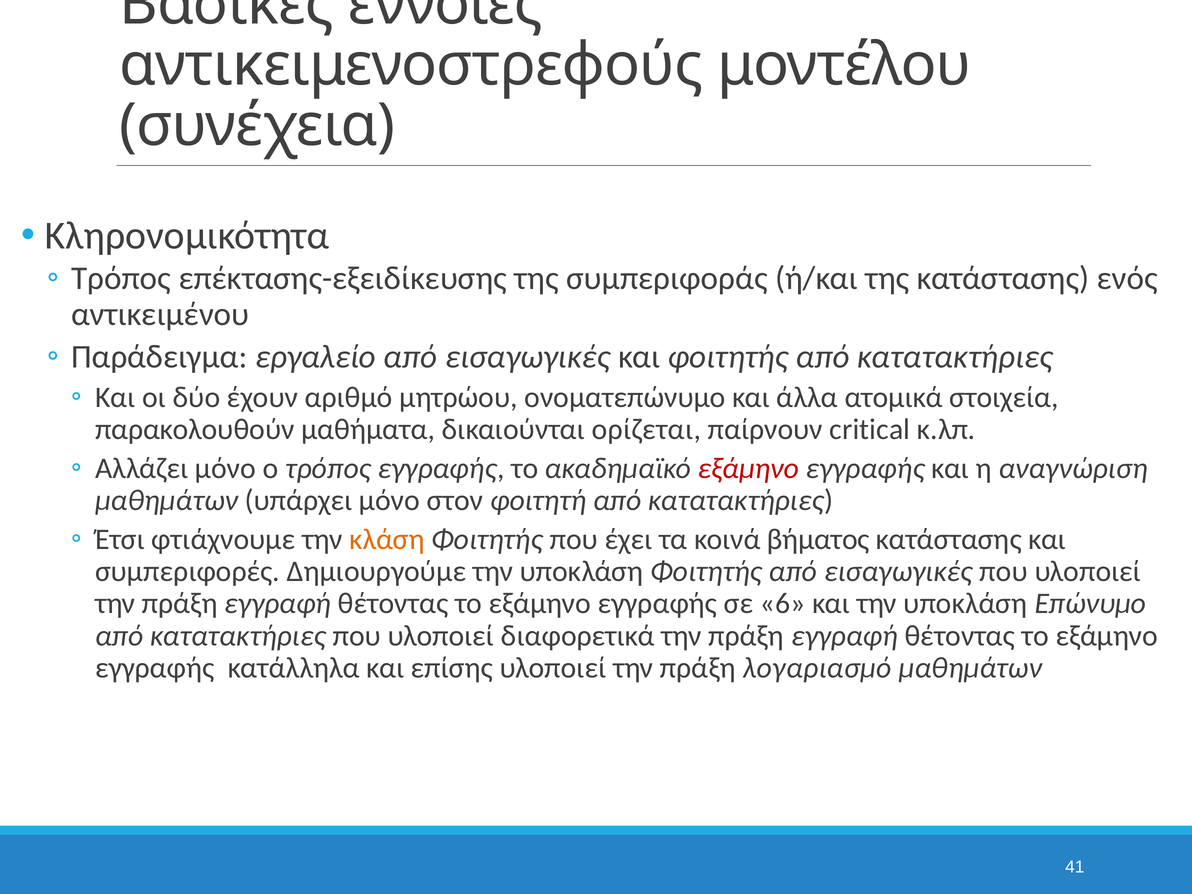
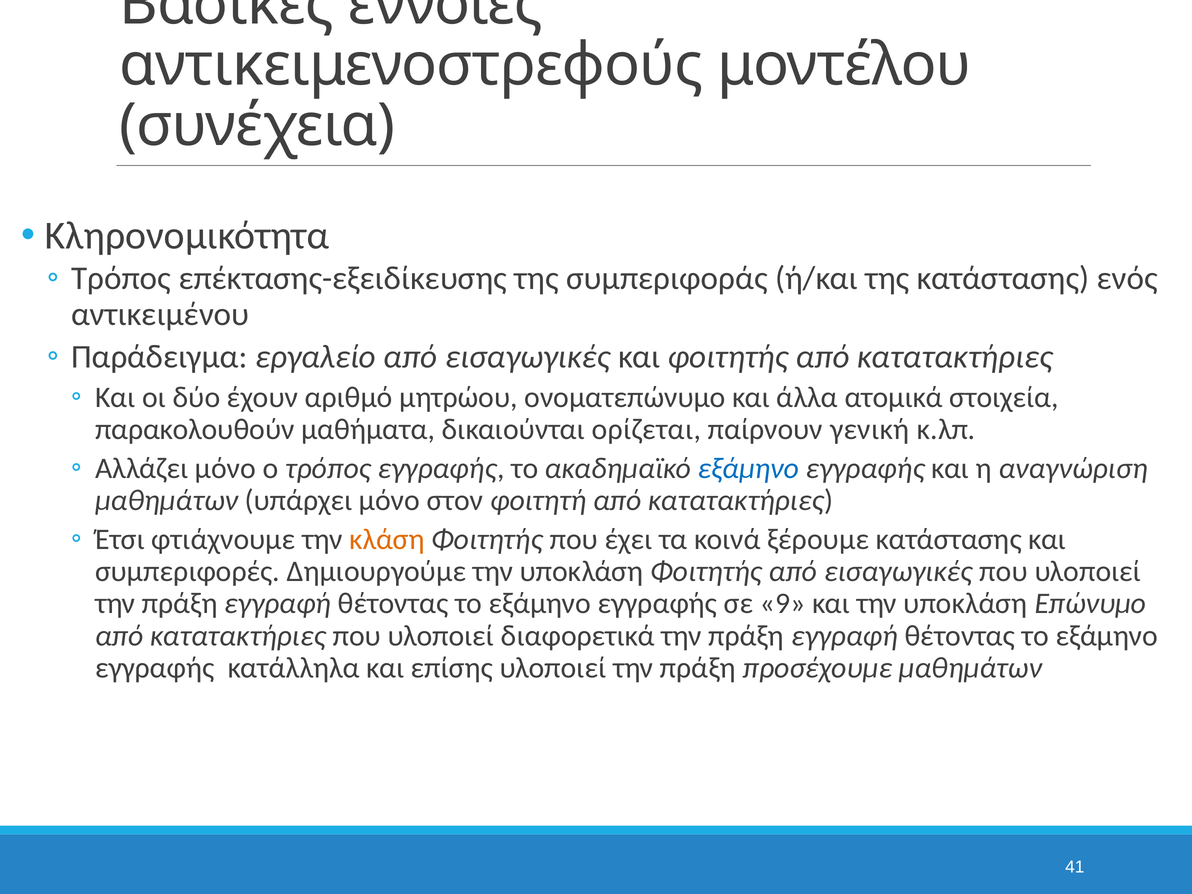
critical: critical -> γενική
εξάμηνο at (748, 468) colour: red -> blue
βήματος: βήματος -> ξέρουμε
6: 6 -> 9
λογαριασμό: λογαριασμό -> προσέχουμε
